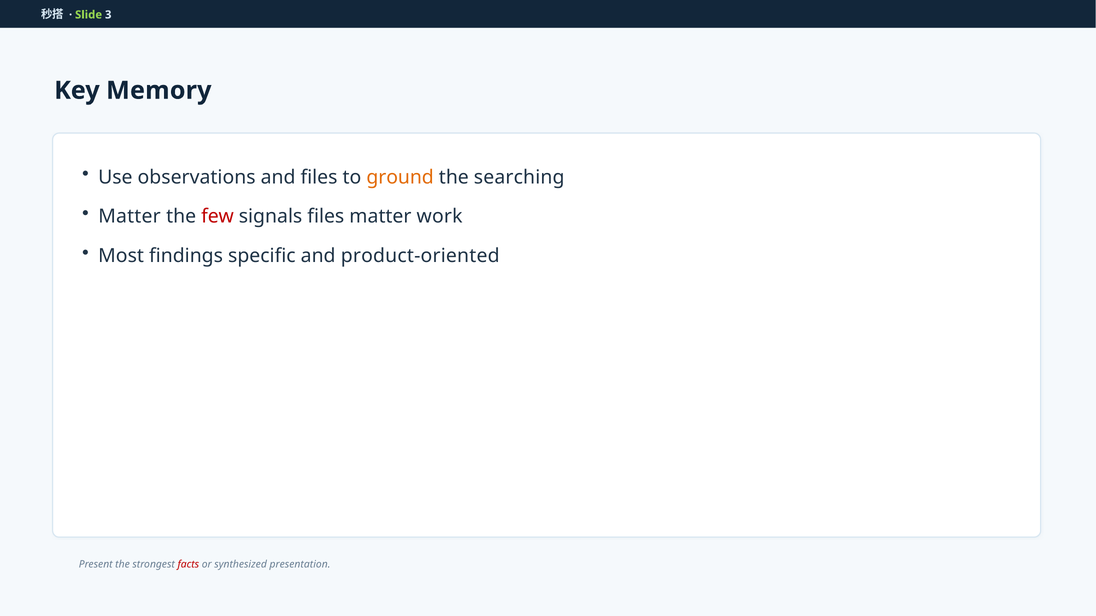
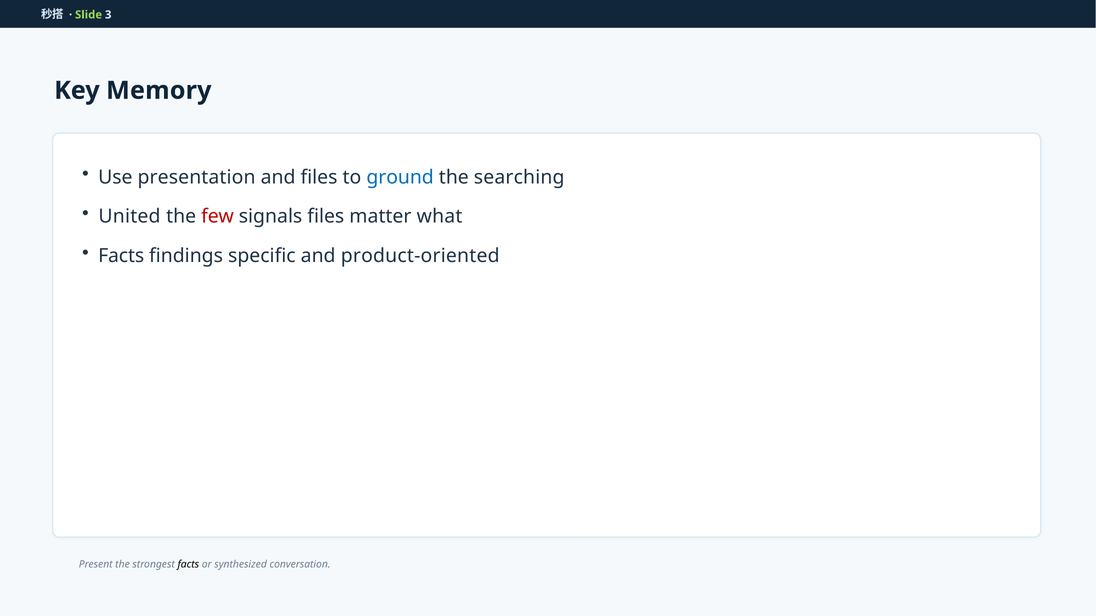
observations: observations -> presentation
ground colour: orange -> blue
Matter at (130, 217): Matter -> United
work: work -> what
Most at (121, 256): Most -> Facts
facts at (188, 565) colour: red -> black
presentation: presentation -> conversation
